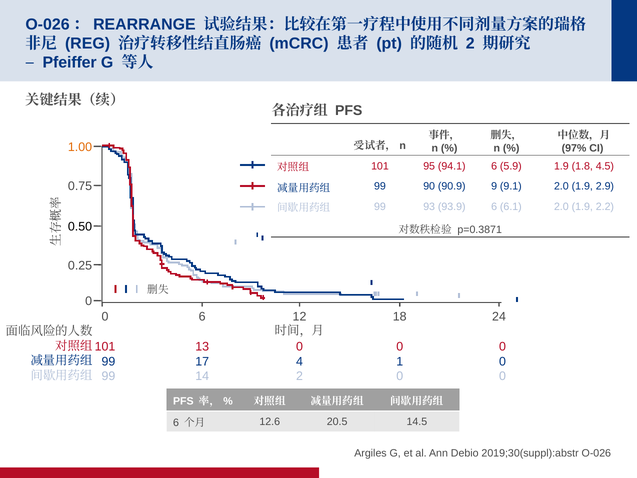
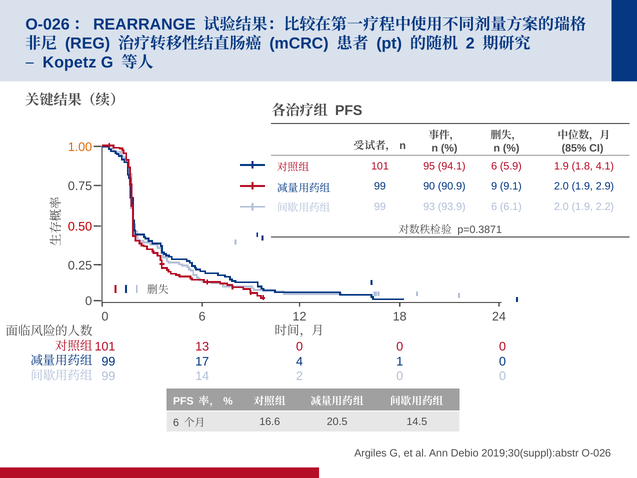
Pfeiffer: Pfeiffer -> Kopetz
97%: 97% -> 85%
4.5: 4.5 -> 4.1
0.50 colour: black -> red
12.6: 12.6 -> 16.6
